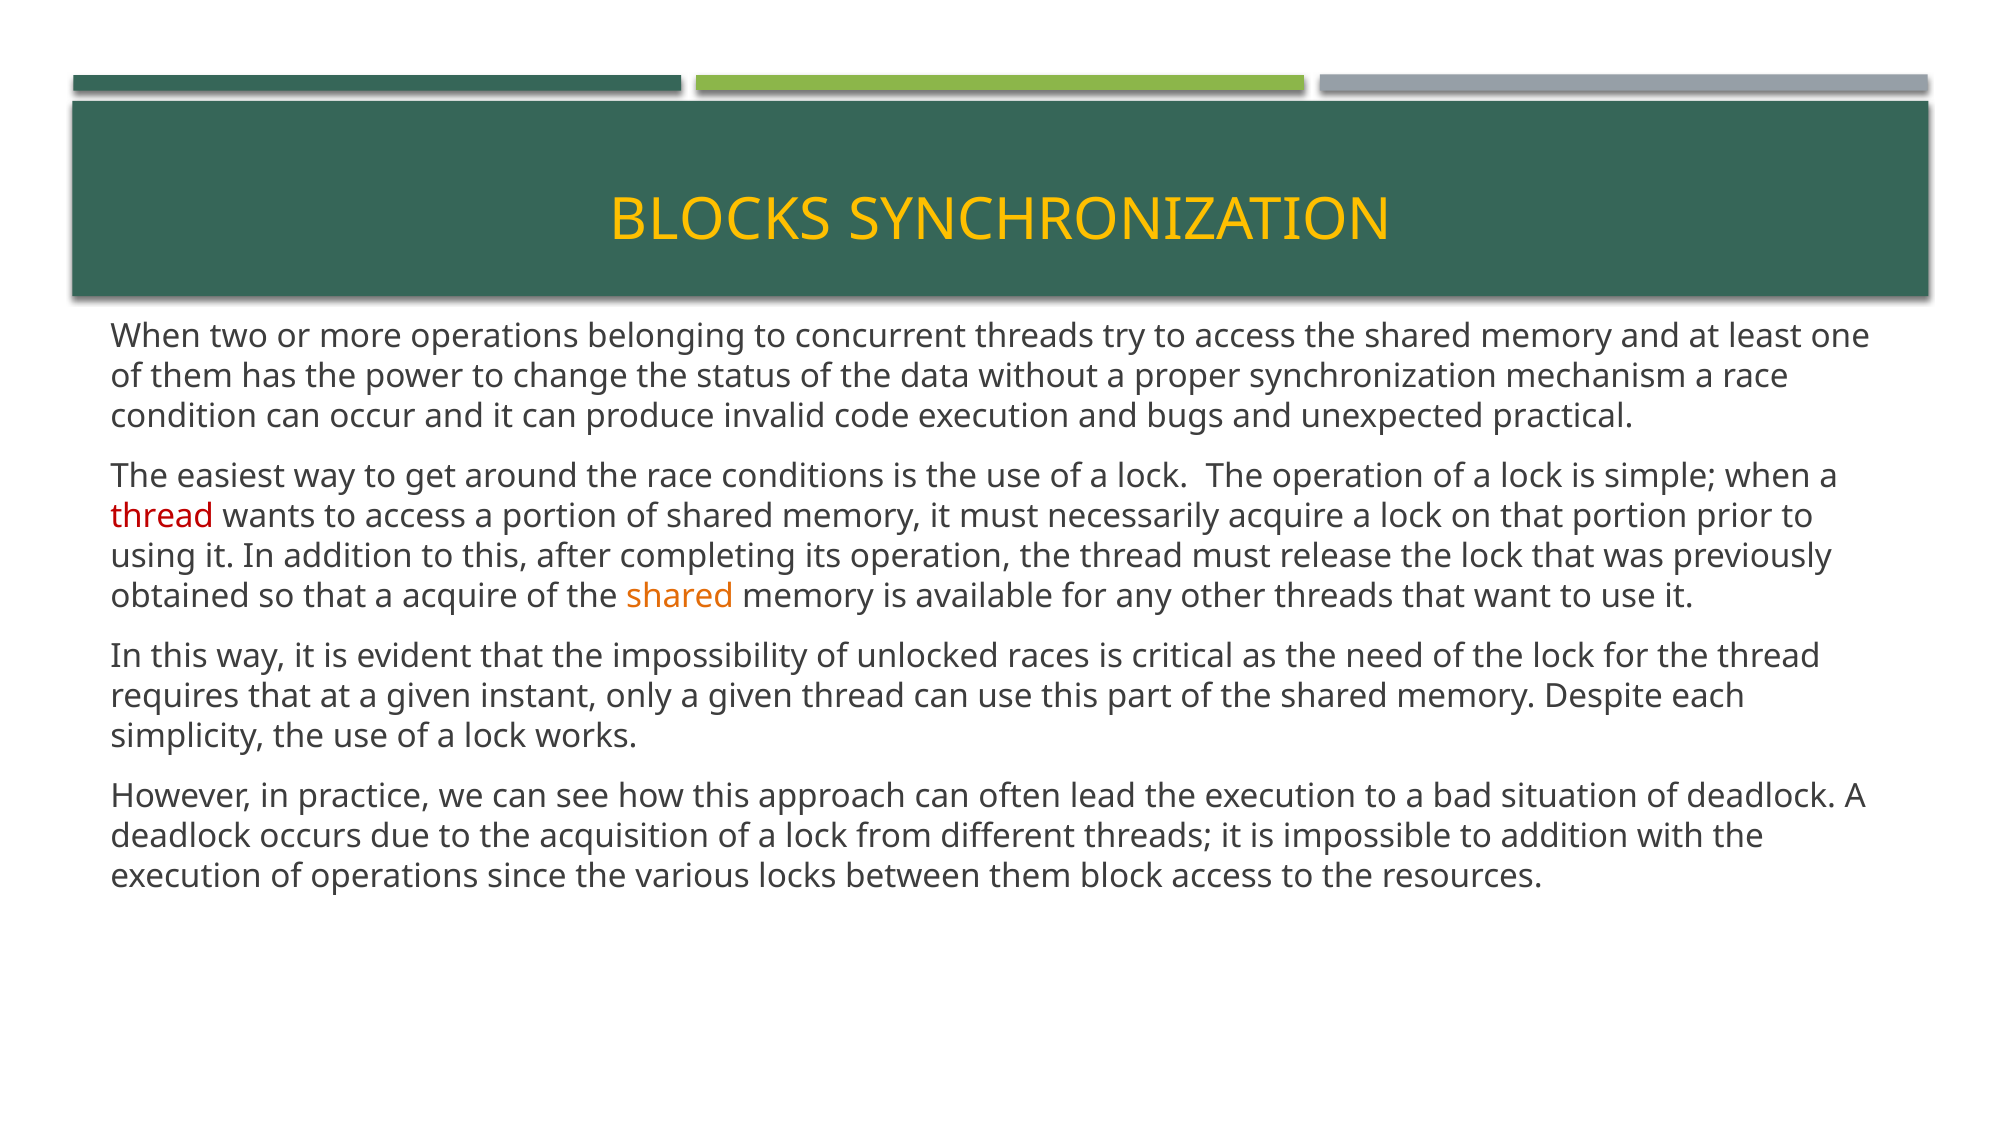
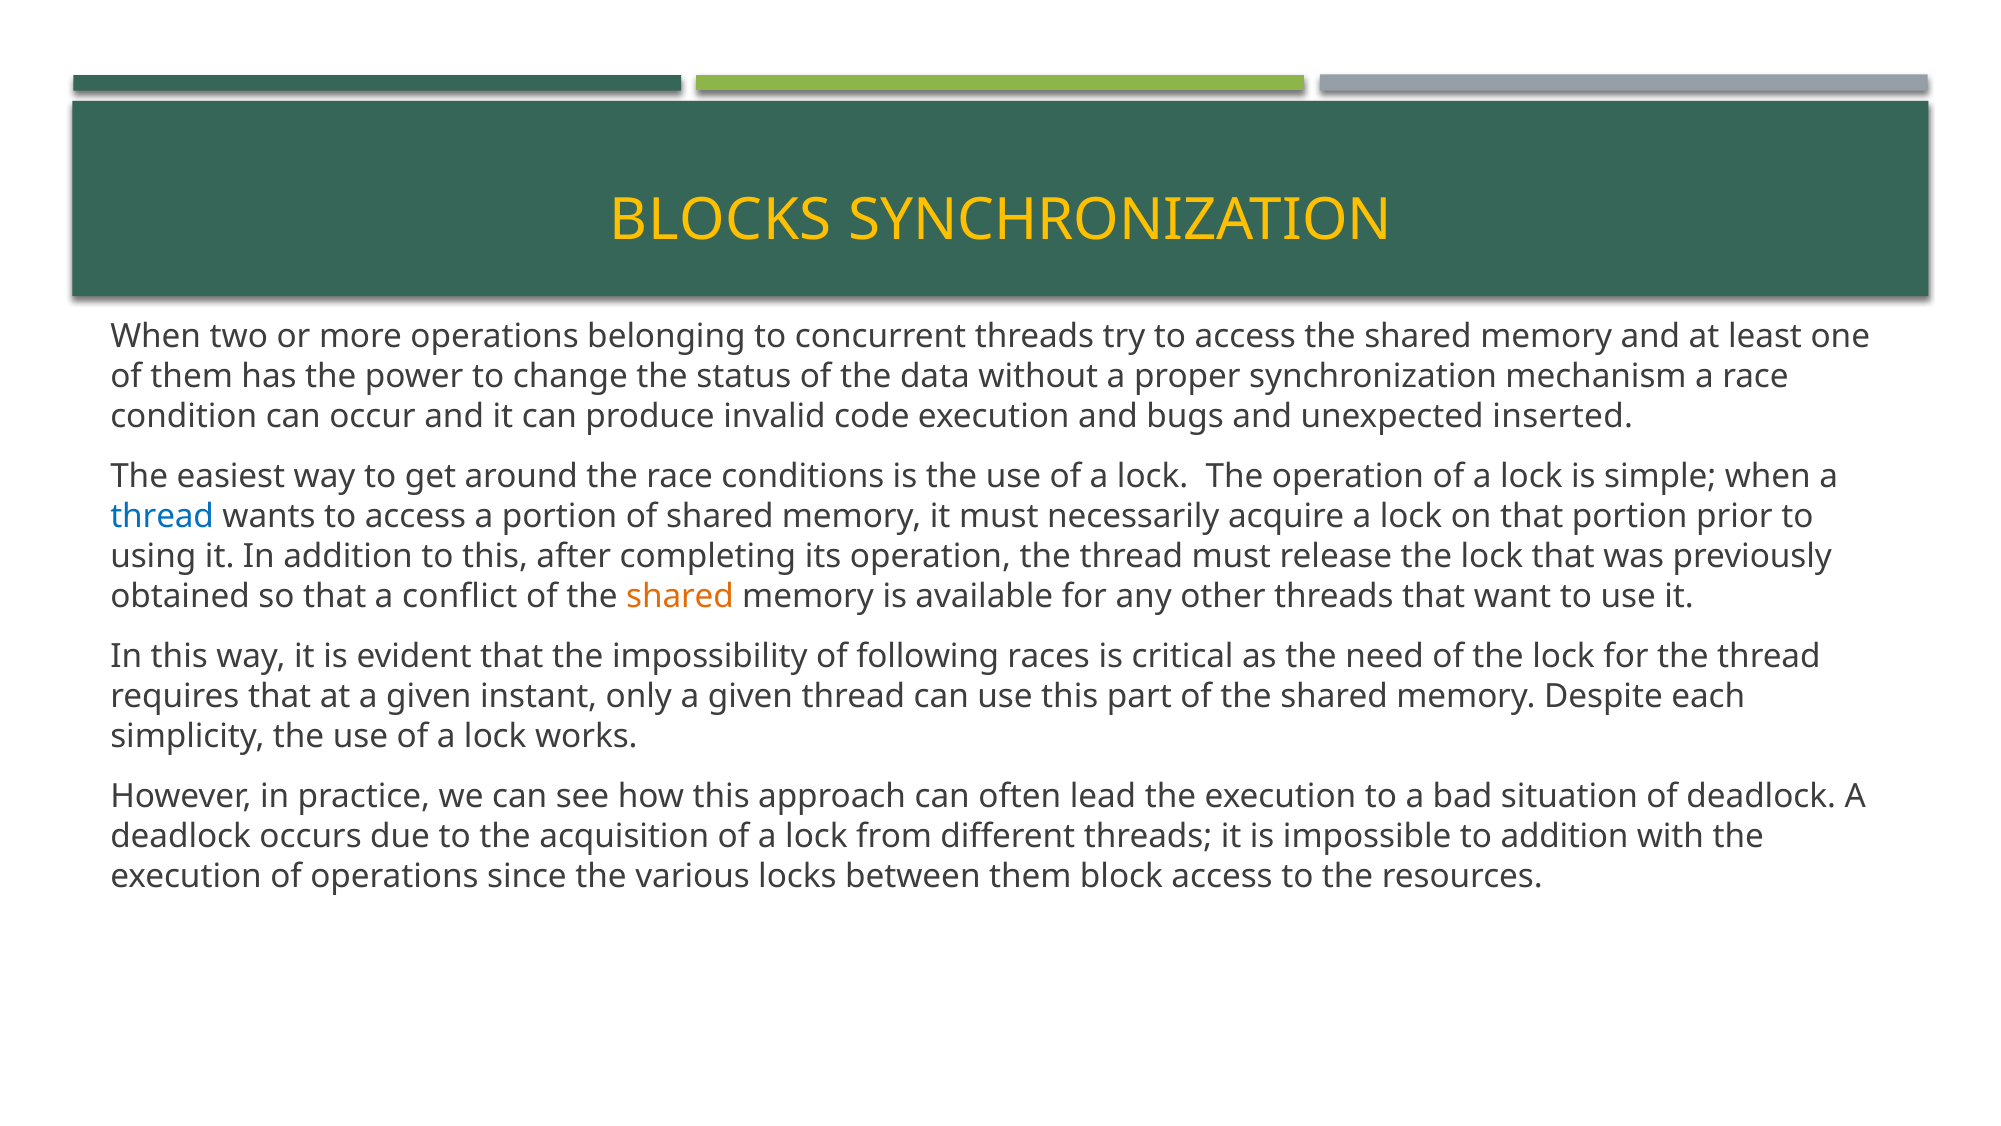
practical: practical -> inserted
thread at (162, 516) colour: red -> blue
a acquire: acquire -> conflict
unlocked: unlocked -> following
